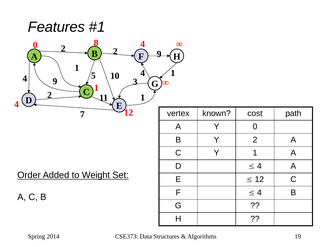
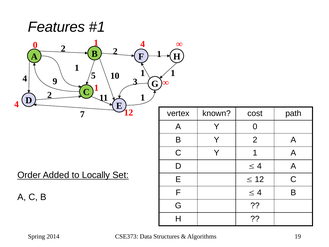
0 8: 8 -> 1
2 9: 9 -> 1
10 4: 4 -> 1
Weight: Weight -> Locally
